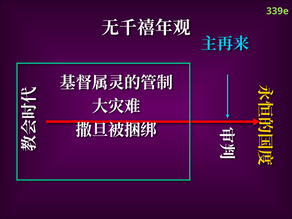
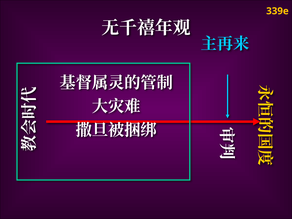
339e colour: light green -> yellow
